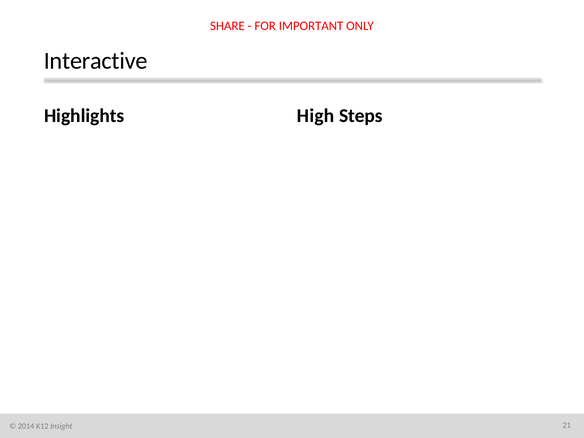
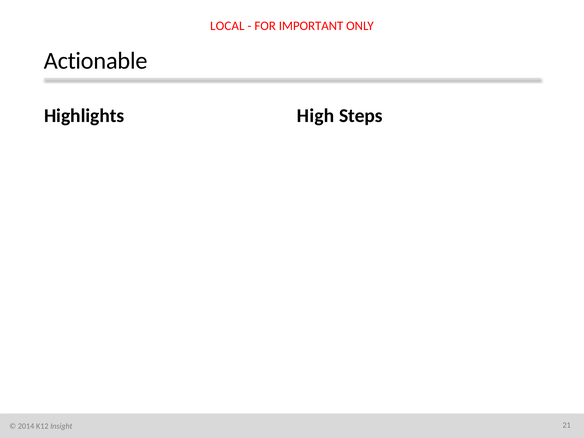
SHARE: SHARE -> LOCAL
Interactive: Interactive -> Actionable
